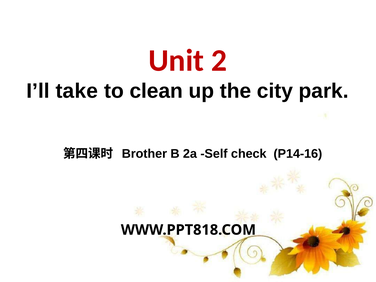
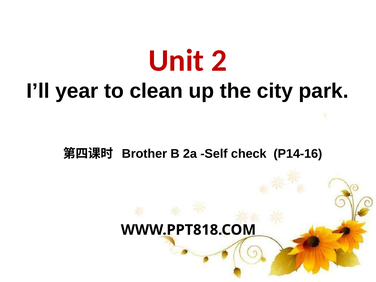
take: take -> year
